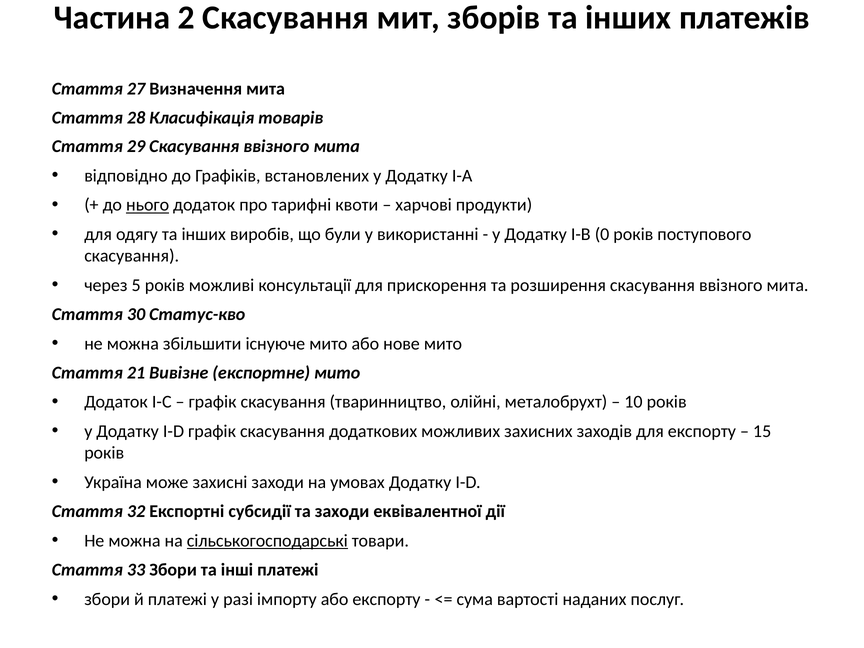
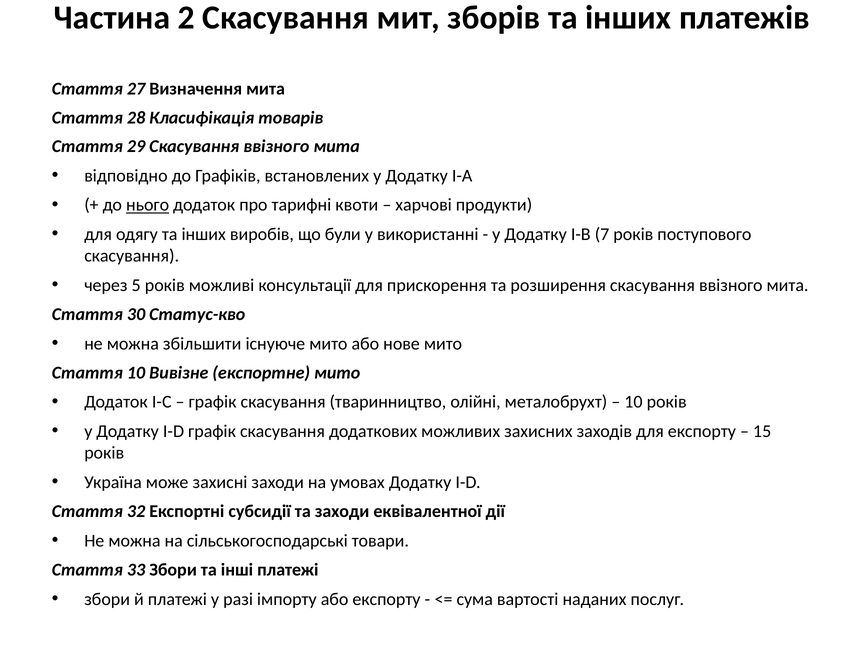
0: 0 -> 7
Стаття 21: 21 -> 10
сільськогосподарські underline: present -> none
